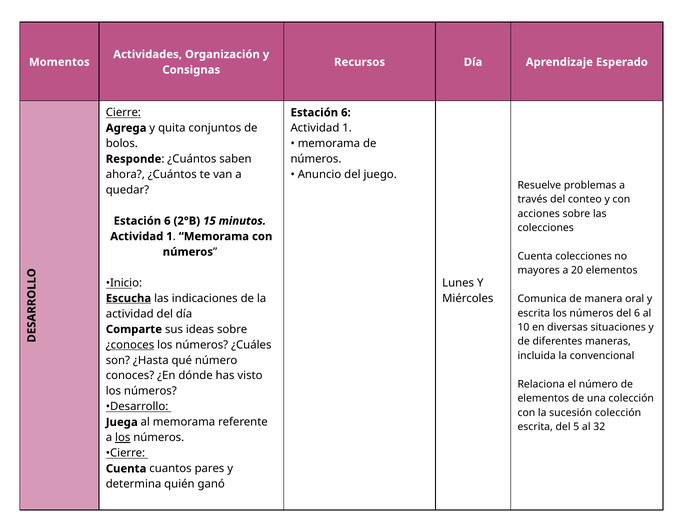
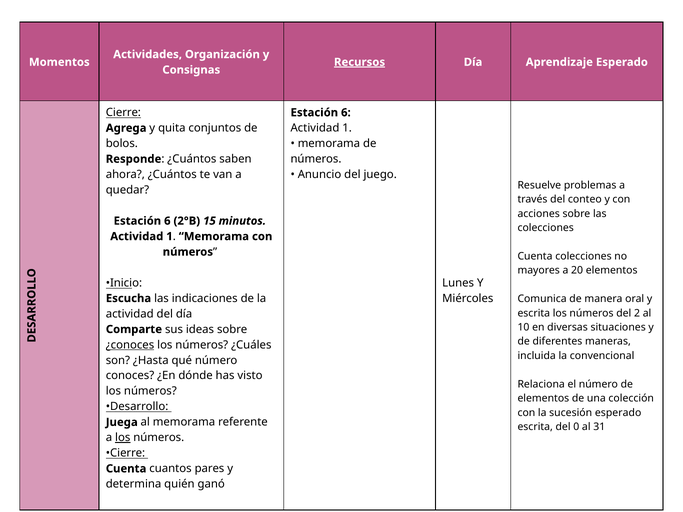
Recursos underline: none -> present
Escucha underline: present -> none
del 6: 6 -> 2
sucesión colección: colección -> esperado
5: 5 -> 0
32: 32 -> 31
